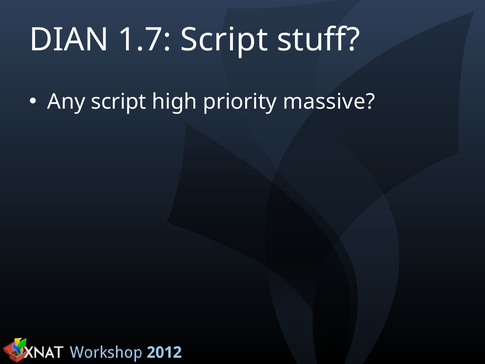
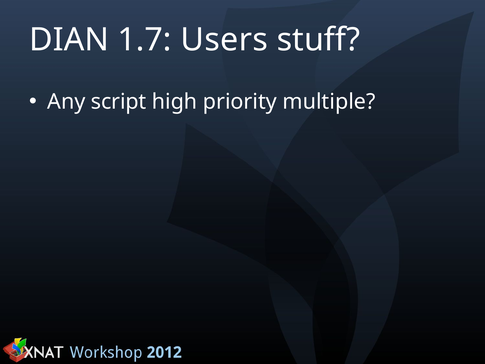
1.7 Script: Script -> Users
massive: massive -> multiple
